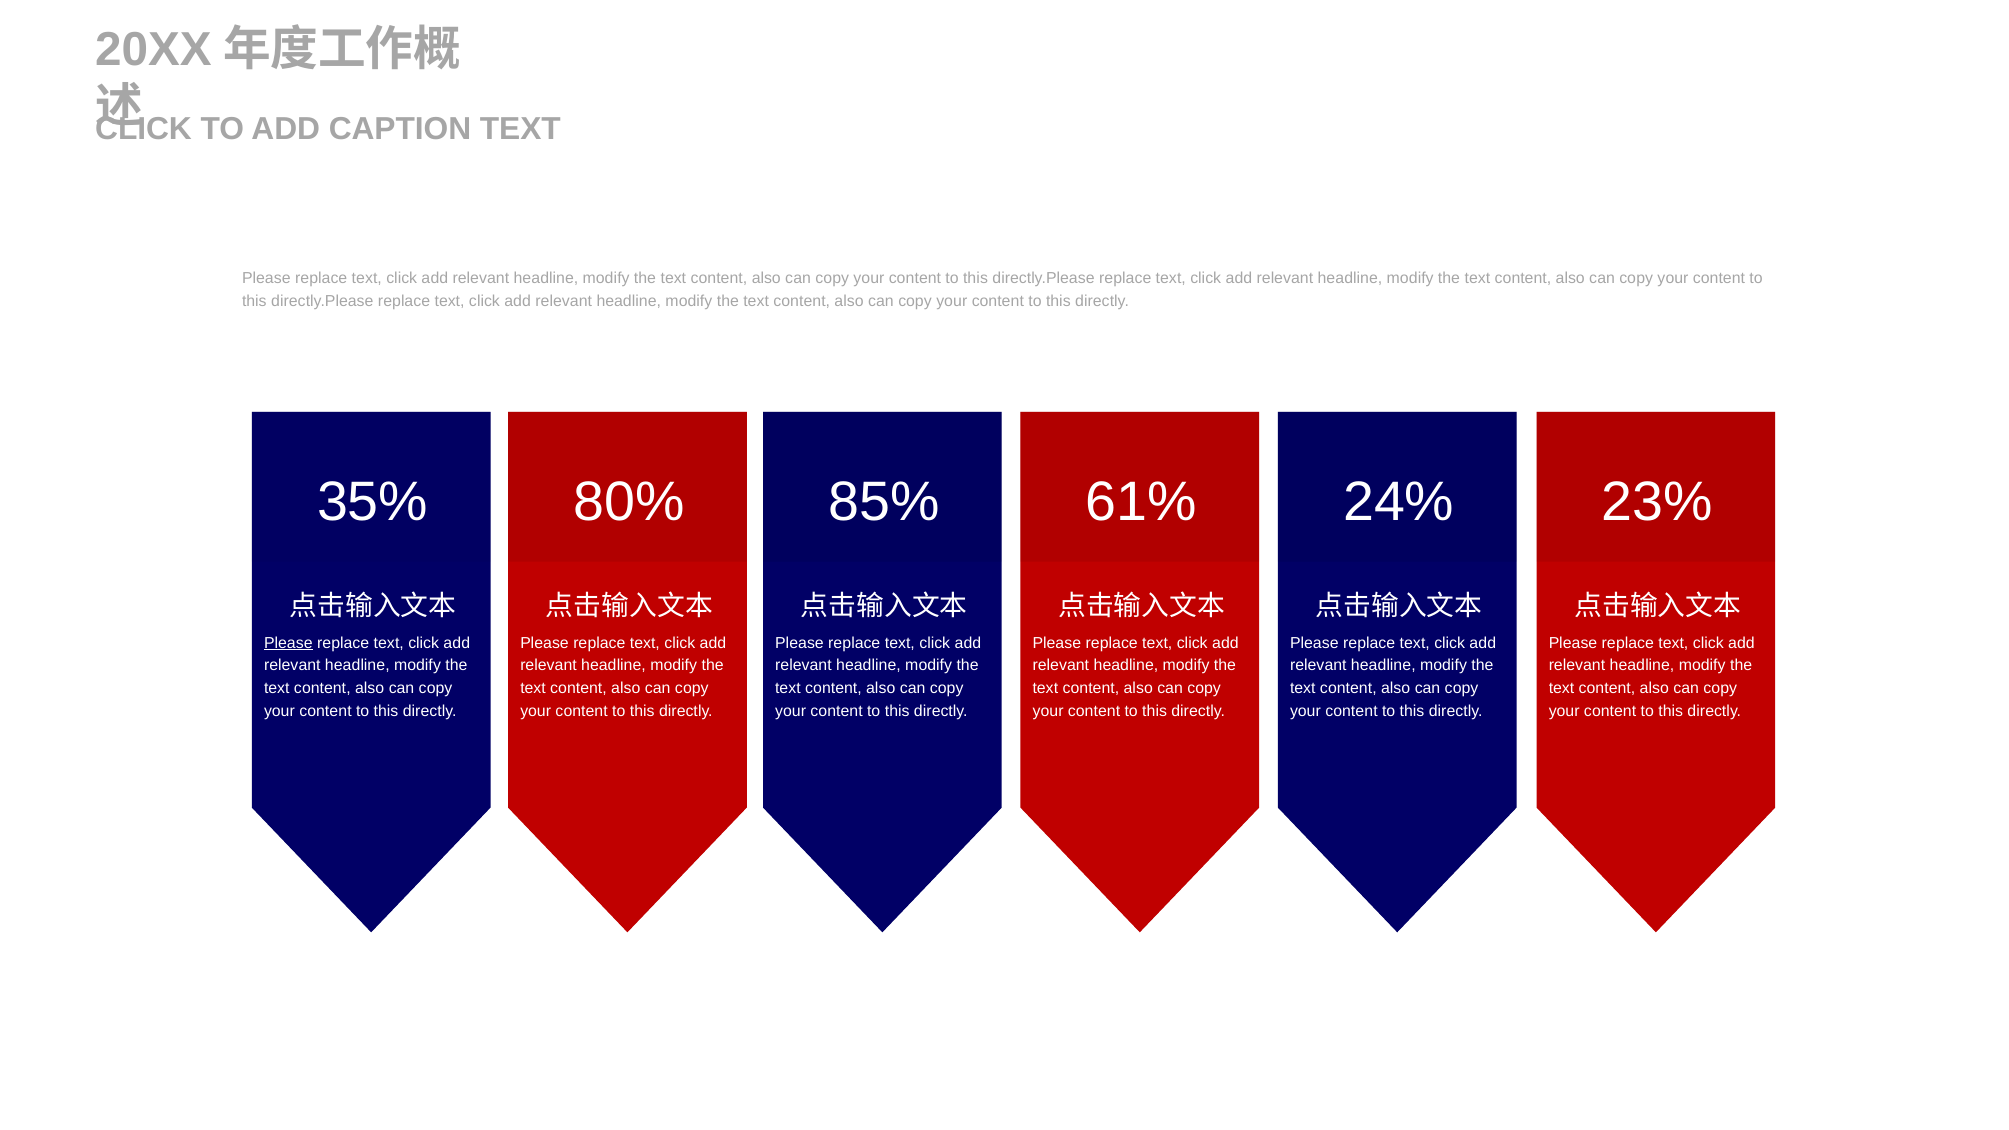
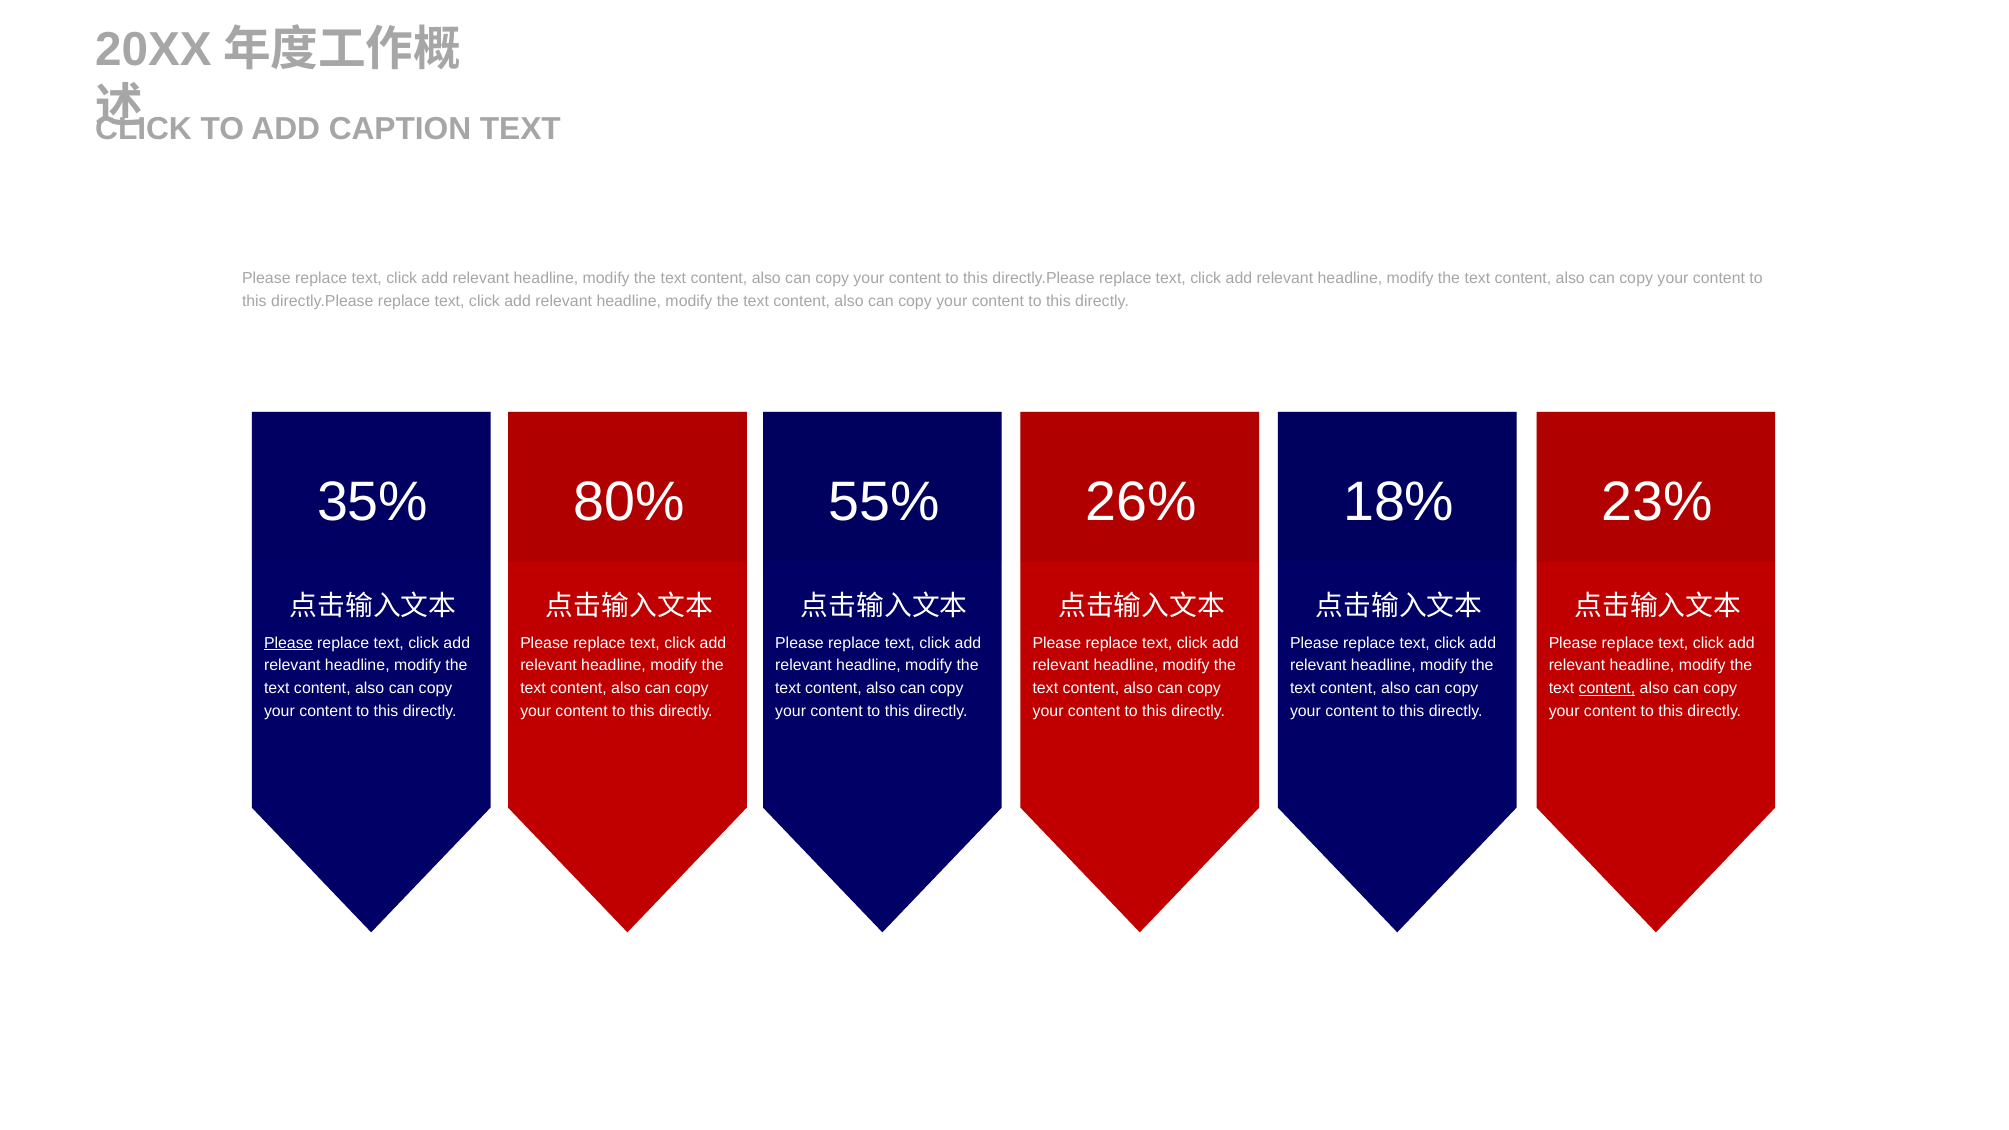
85%: 85% -> 55%
61%: 61% -> 26%
24%: 24% -> 18%
content at (1607, 689) underline: none -> present
